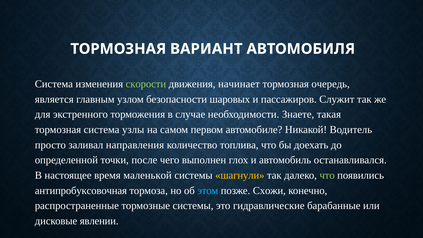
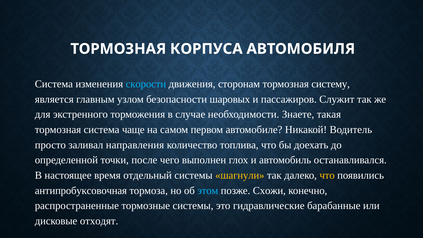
ВАРИАНТ: ВАРИАНТ -> КОРПУСА
скорости colour: light green -> light blue
начинает: начинает -> сторонам
очередь: очередь -> систему
узлы: узлы -> чаще
маленькой: маленькой -> отдельный
что at (327, 175) colour: light green -> yellow
явлении: явлении -> отходят
